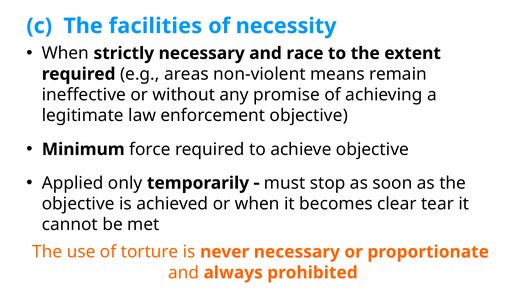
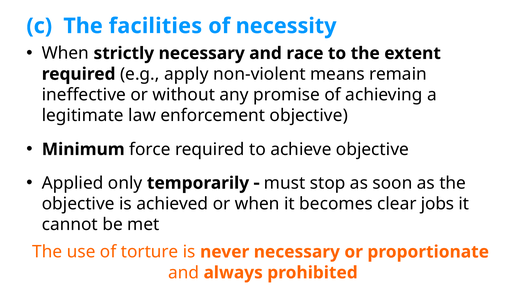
areas: areas -> apply
tear: tear -> jobs
